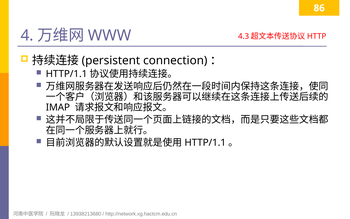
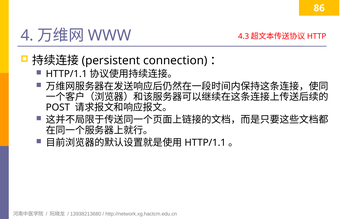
IMAP: IMAP -> POST
